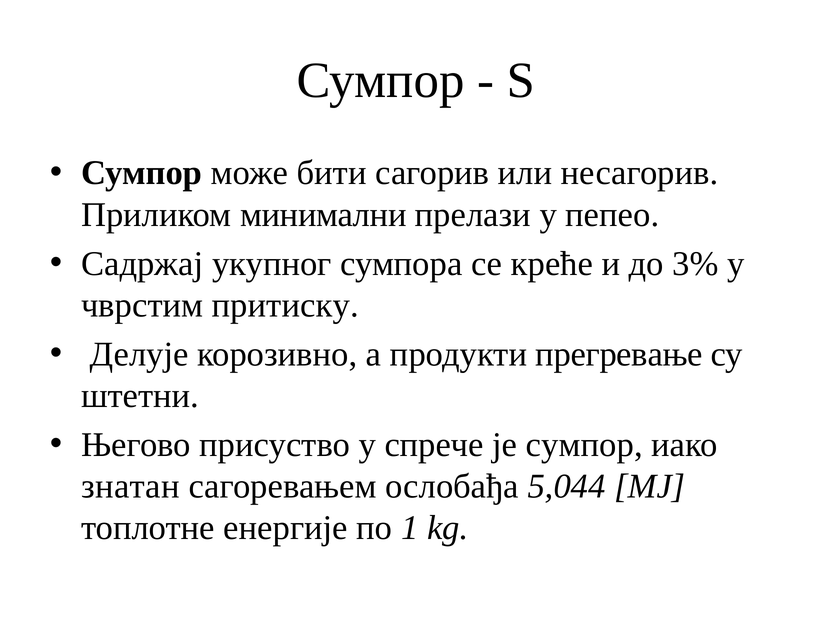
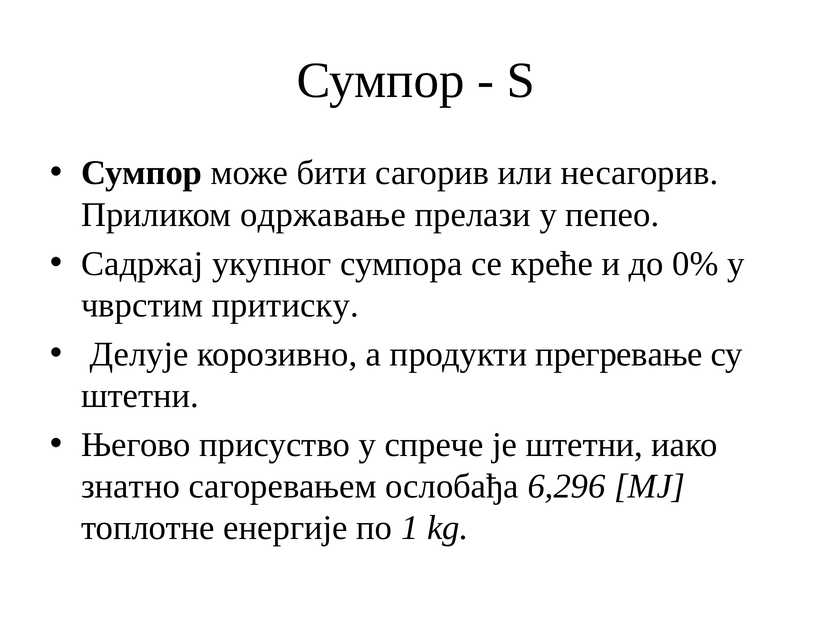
минимални: минимални -> одржавање
3%: 3% -> 0%
је сумпор: сумпор -> штетни
знатан: знатан -> знатно
5,044: 5,044 -> 6,296
